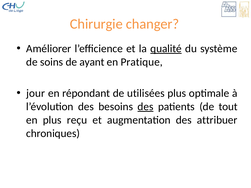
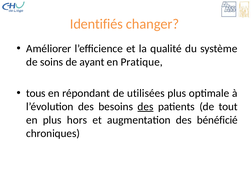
Chirurgie: Chirurgie -> Identifiés
qualité underline: present -> none
jour: jour -> tous
reçu: reçu -> hors
attribuer: attribuer -> bénéficié
